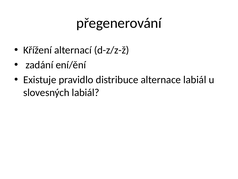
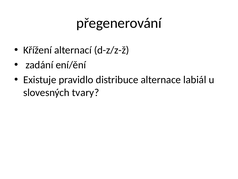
slovesných labiál: labiál -> tvary
